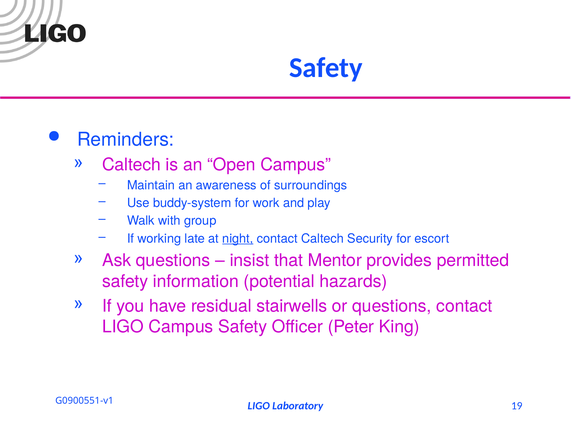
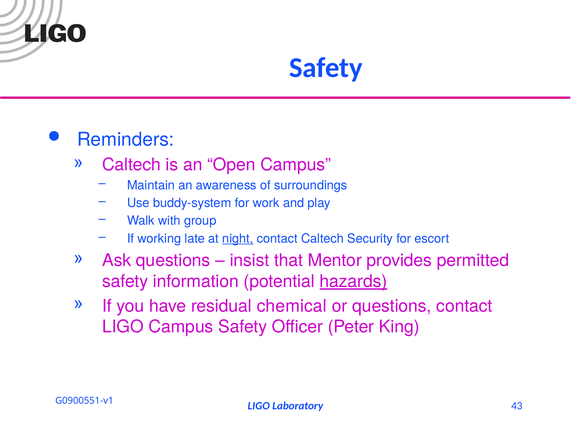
hazards underline: none -> present
stairwells: stairwells -> chemical
19: 19 -> 43
